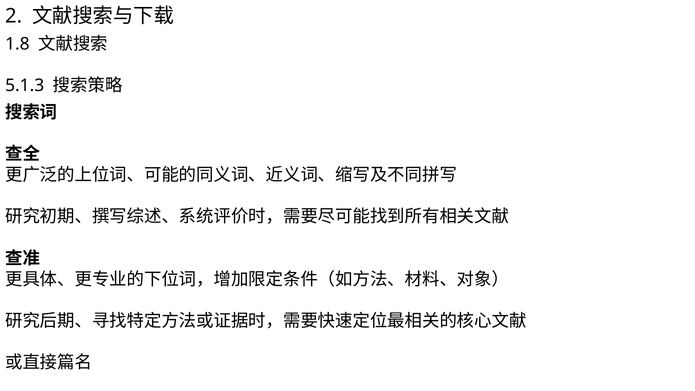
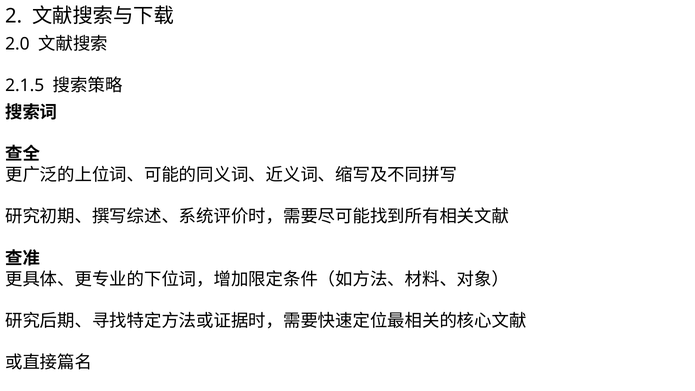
1.8: 1.8 -> 2.0
5.1.3: 5.1.3 -> 2.1.5
